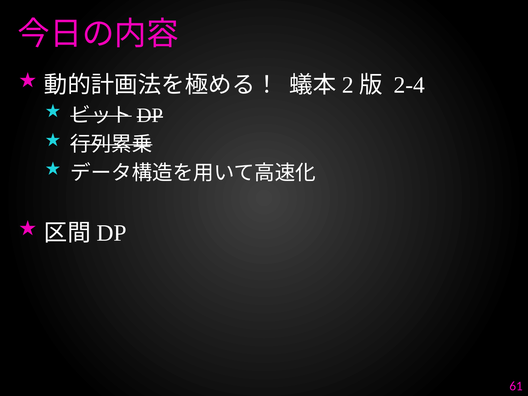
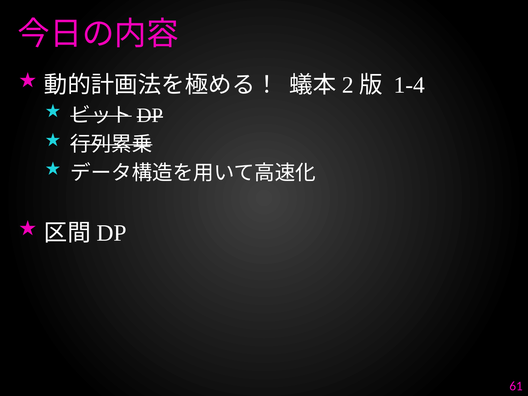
2-4: 2-4 -> 1-4
